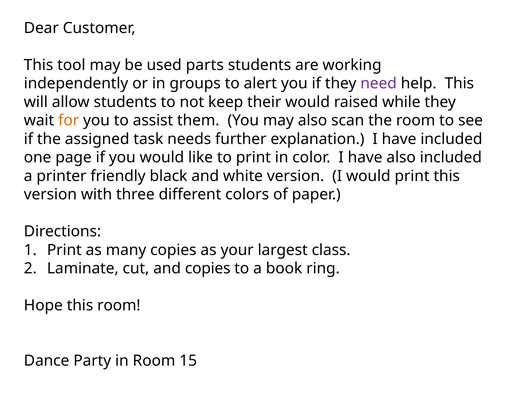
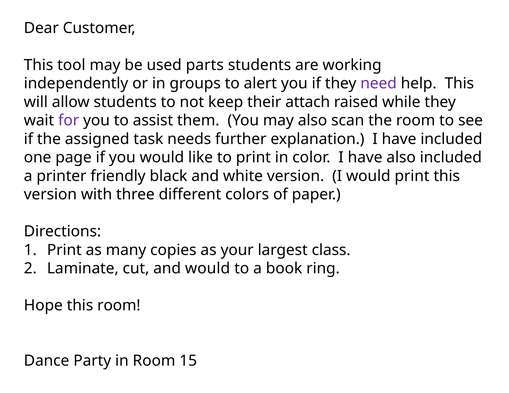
their would: would -> attach
for colour: orange -> purple
and copies: copies -> would
